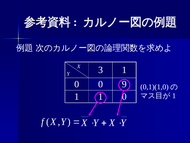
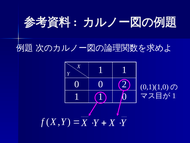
Y 3: 3 -> 1
9: 9 -> 2
